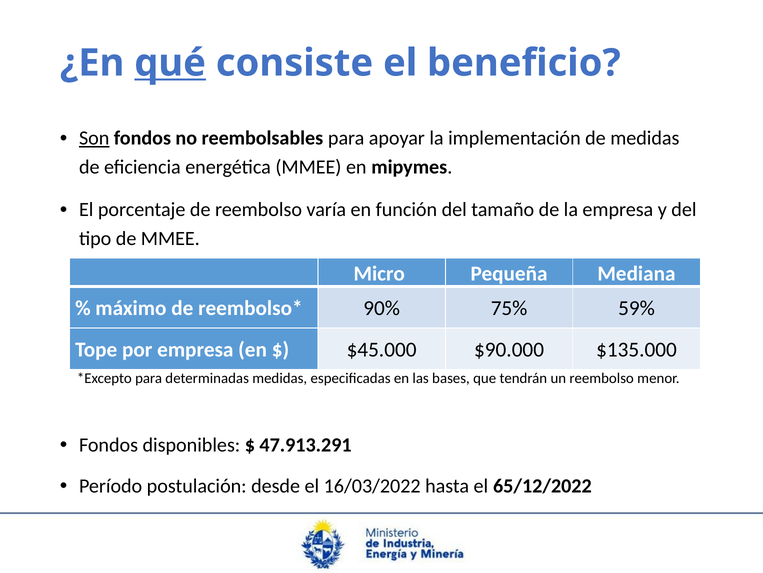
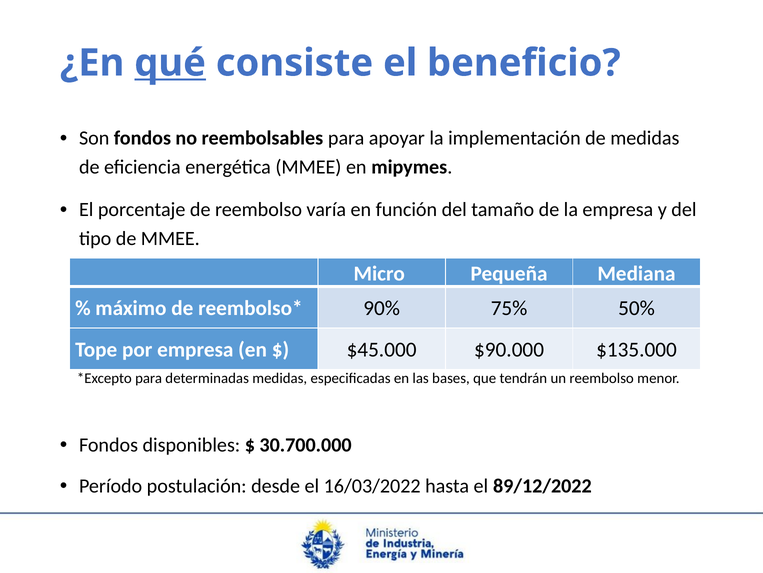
Son underline: present -> none
59%: 59% -> 50%
47.913.291: 47.913.291 -> 30.700.000
65/12/2022: 65/12/2022 -> 89/12/2022
